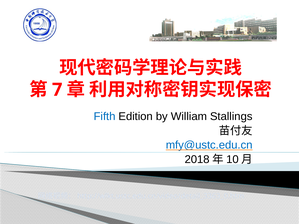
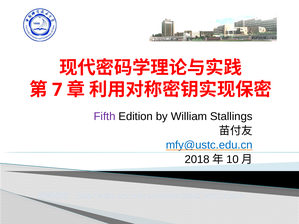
Fifth colour: blue -> purple
